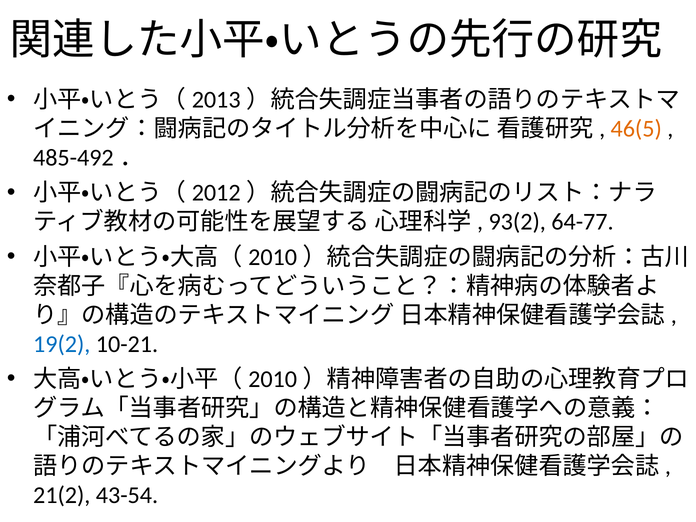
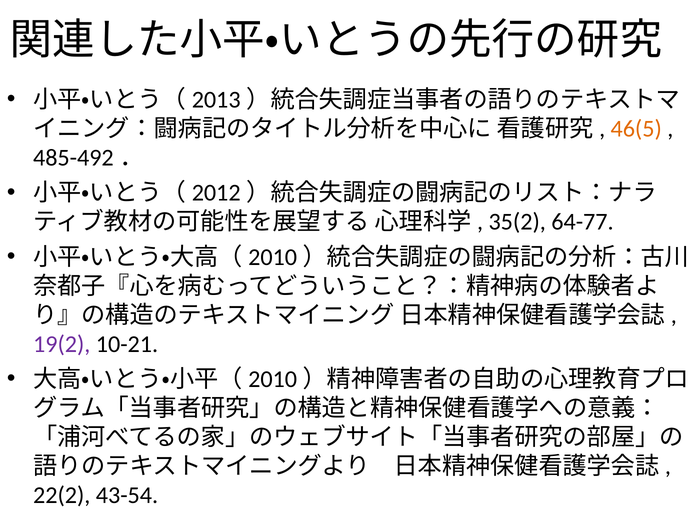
93(2: 93(2 -> 35(2
19(2 colour: blue -> purple
21(2: 21(2 -> 22(2
